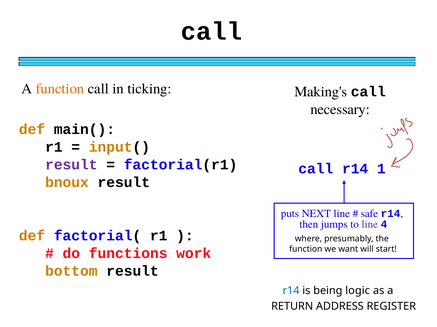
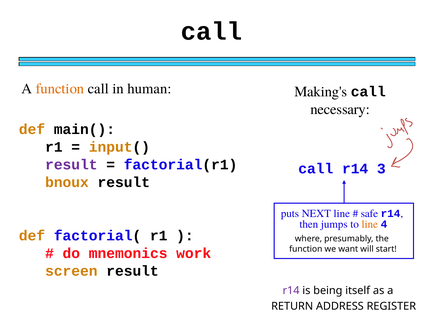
ticking: ticking -> human
1: 1 -> 3
line at (370, 225) colour: purple -> orange
functions: functions -> mnemonics
bottom: bottom -> screen
r14 at (291, 291) colour: blue -> purple
logic: logic -> itself
